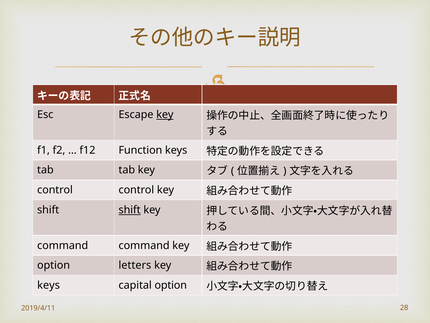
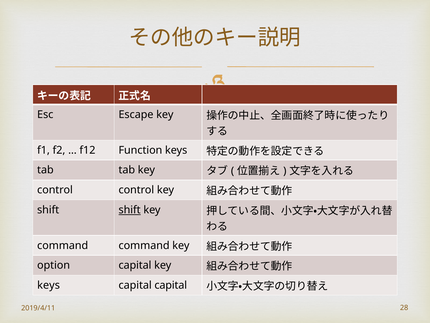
key at (165, 115) underline: present -> none
option letters: letters -> capital
capital option: option -> capital
